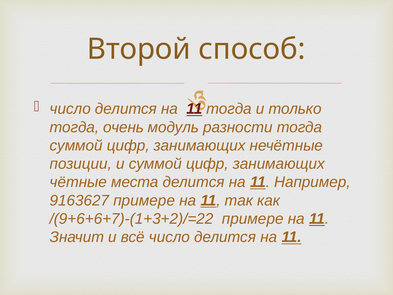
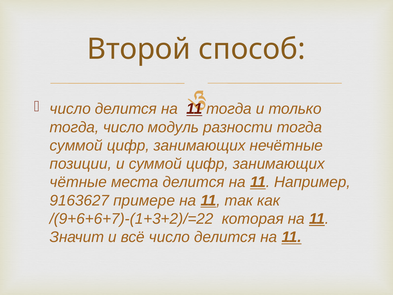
тогда очень: очень -> число
/(9+6+6+7)-(1+3+2)/=22 примере: примере -> которая
